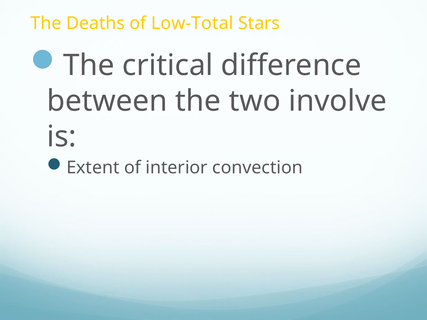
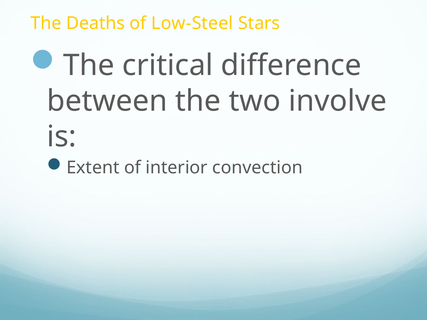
Low-Total: Low-Total -> Low-Steel
